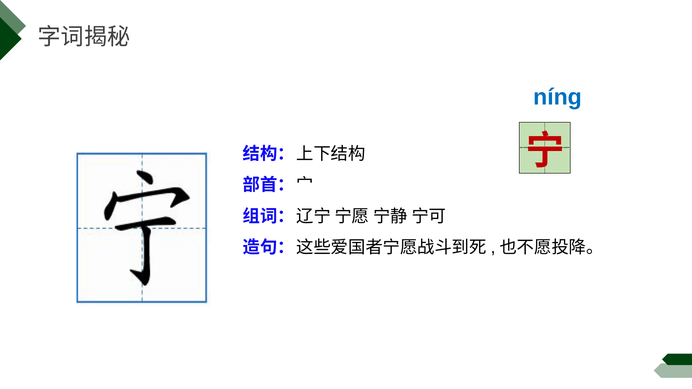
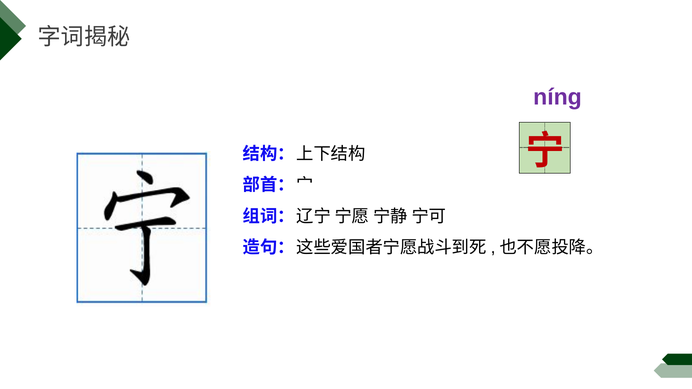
níng colour: blue -> purple
